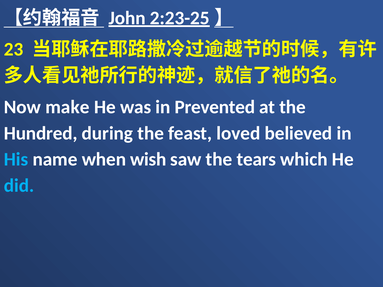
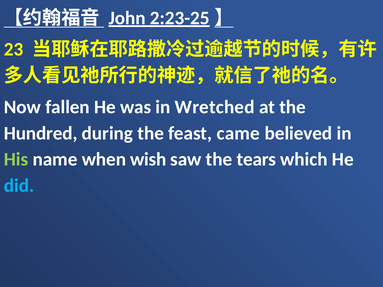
make: make -> fallen
Prevented: Prevented -> Wretched
loved: loved -> came
His colour: light blue -> light green
